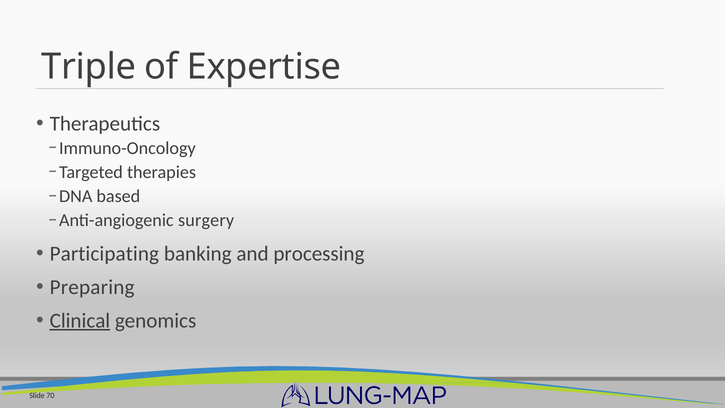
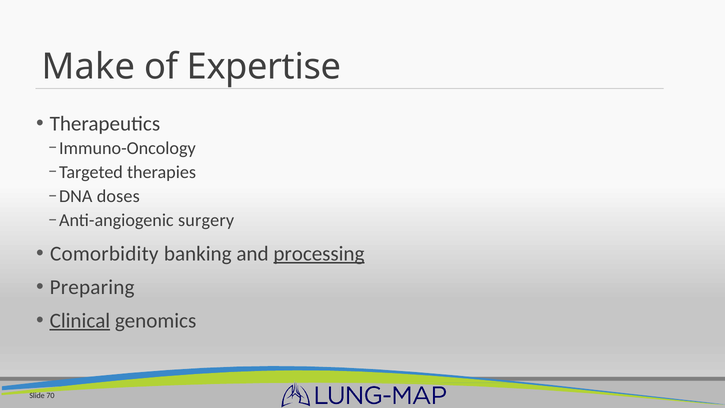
Triple: Triple -> Make
based: based -> doses
Participating: Participating -> Comorbidity
processing underline: none -> present
